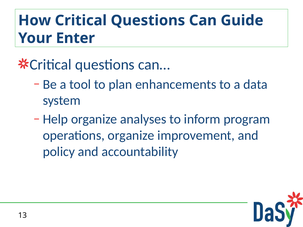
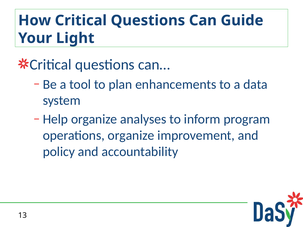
Enter: Enter -> Light
